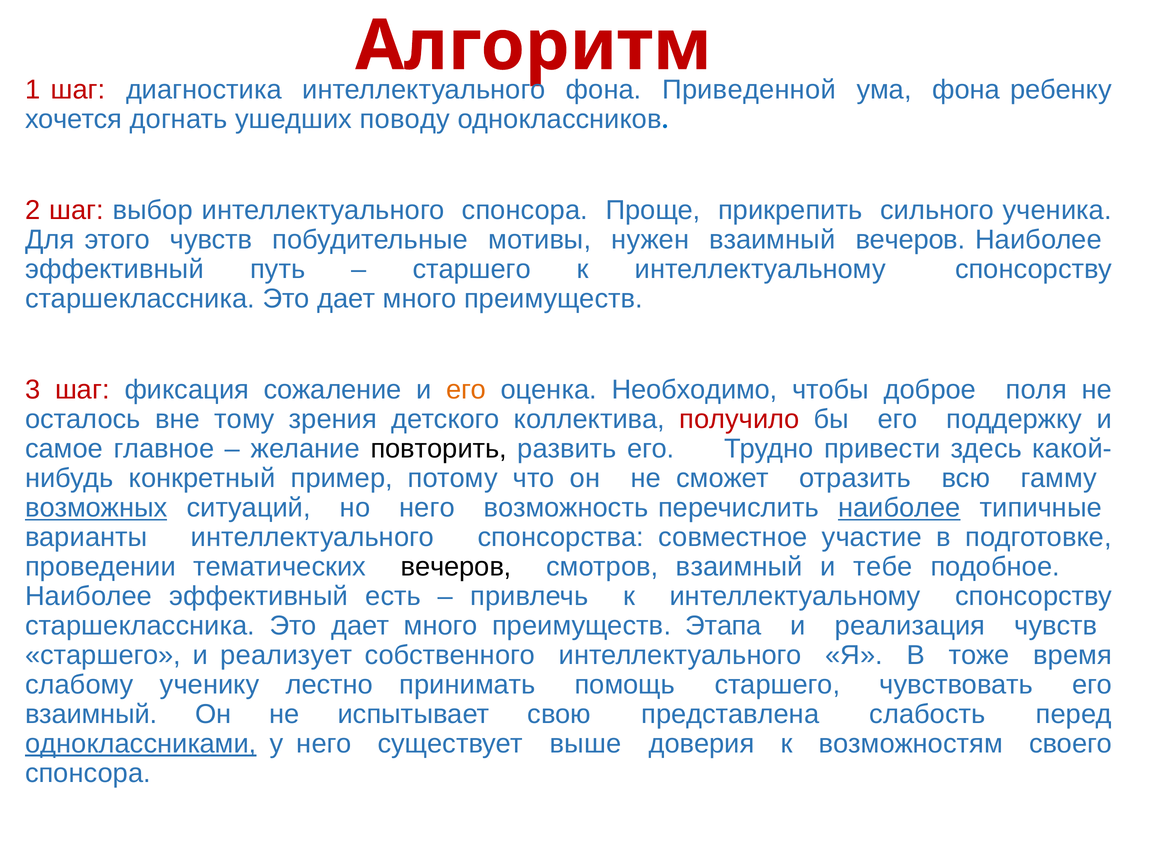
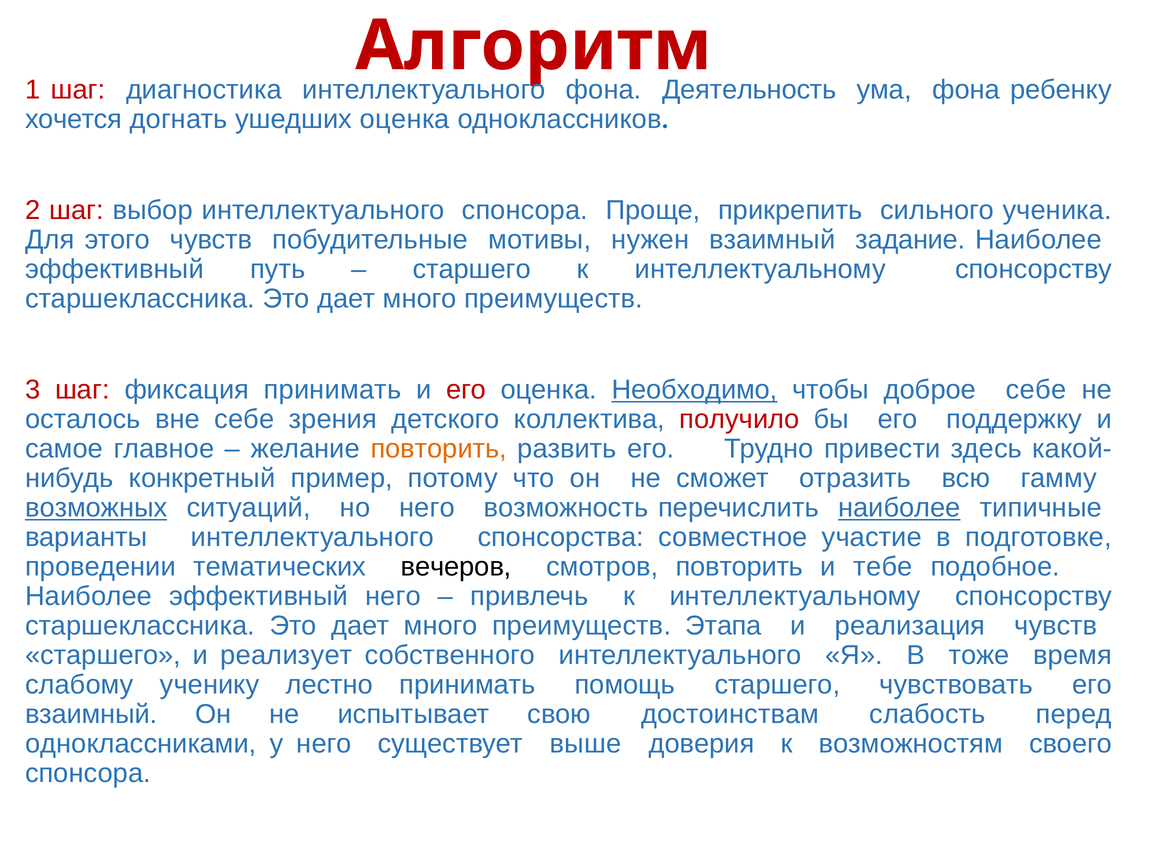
Приведенной: Приведенной -> Деятельность
ушедших поводу: поводу -> оценка
взаимный вечеров: вечеров -> задание
фиксация сожаление: сожаление -> принимать
его at (466, 390) colour: orange -> red
Необходимо underline: none -> present
доброе поля: поля -> себе
вне тому: тому -> себе
повторить at (439, 449) colour: black -> orange
смотров взаимный: взаимный -> повторить
эффективный есть: есть -> него
представлена: представлена -> достоинствам
одноклассниками underline: present -> none
